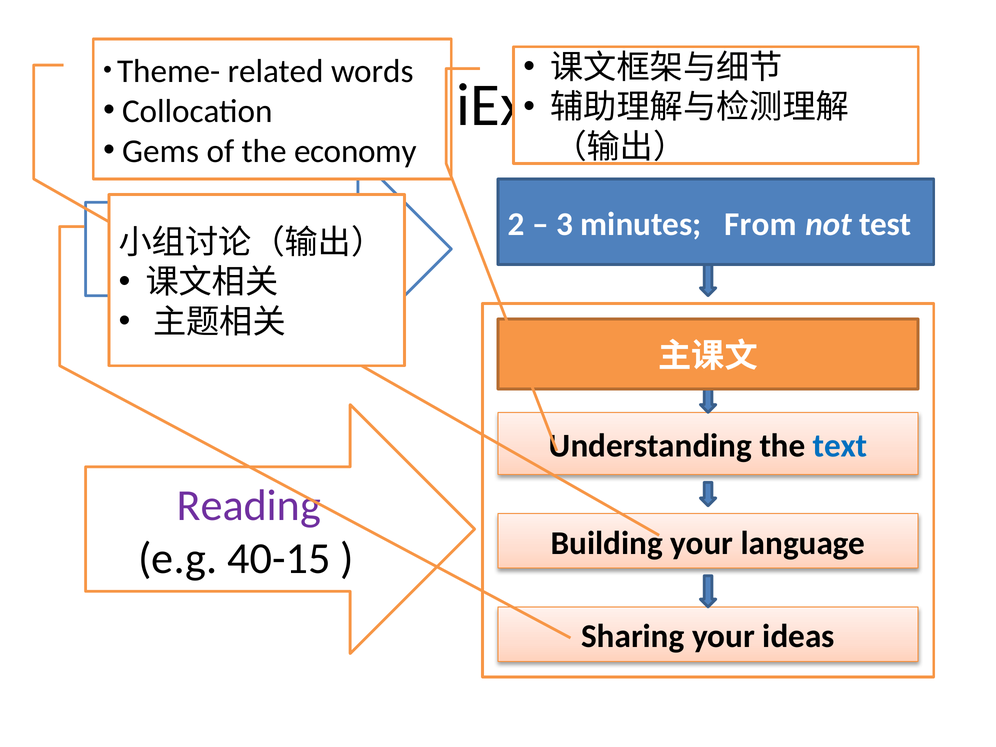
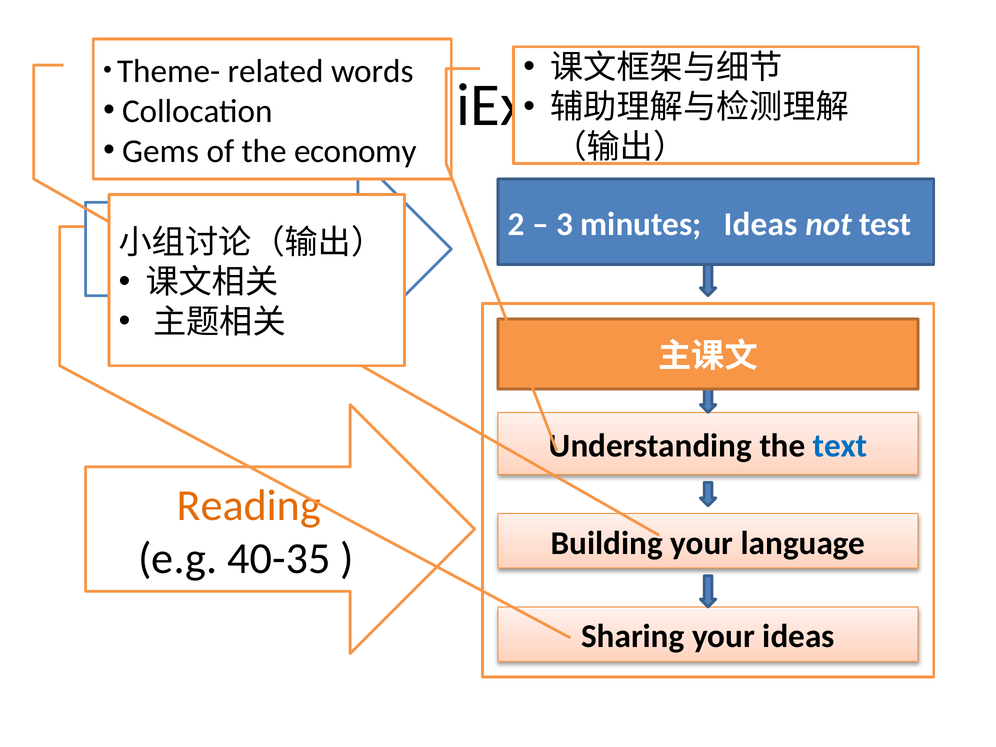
minutes From: From -> Ideas
Reading colour: purple -> orange
40-15: 40-15 -> 40-35
